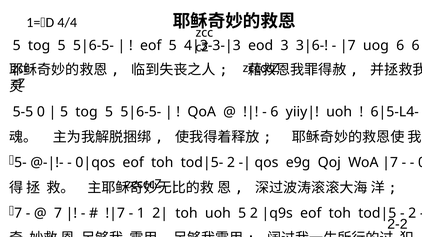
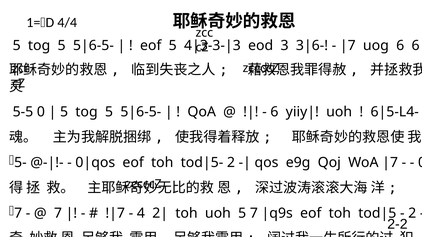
1: 1 -> 4
5 2: 2 -> 7
